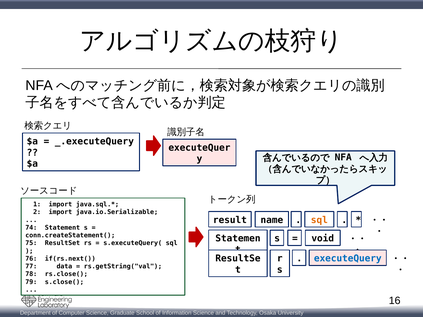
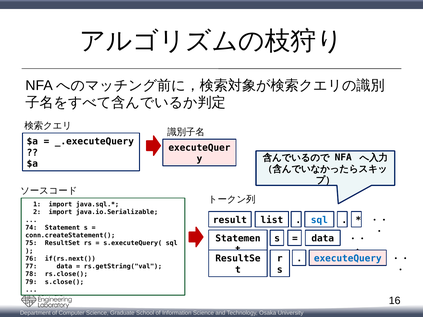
name: name -> list
sql at (319, 220) colour: orange -> blue
void at (323, 239): void -> data
